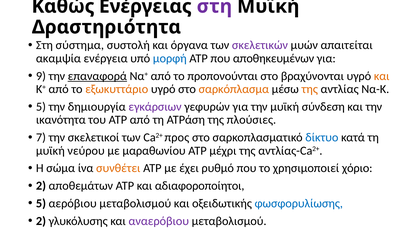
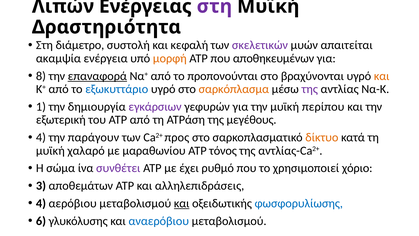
Καθώς: Καθώς -> Λιπών
σύστημα: σύστημα -> διάμετρο
όργανα: όργανα -> κεφαλή
μορφή colour: blue -> orange
9: 9 -> 8
εξωκυττάριο colour: orange -> blue
της at (310, 89) colour: orange -> purple
5 at (41, 107): 5 -> 1
σύνδεση: σύνδεση -> περίπου
ικανότητα: ικανότητα -> εξωτερική
πλούσιες: πλούσιες -> μεγέθους
7 at (41, 137): 7 -> 4
σκελετικοί: σκελετικοί -> παράγουν
δίκτυο colour: blue -> orange
νεύρου: νεύρου -> χαλαρό
μέχρι: μέχρι -> τόνος
συνθέτει colour: orange -> purple
2 at (41, 186): 2 -> 3
αδιαφοροποίητοι: αδιαφοροποίητοι -> αλληλεπιδράσεις
5 at (41, 203): 5 -> 4
και at (182, 203) underline: none -> present
2 at (41, 221): 2 -> 6
αναερόβιου colour: purple -> blue
